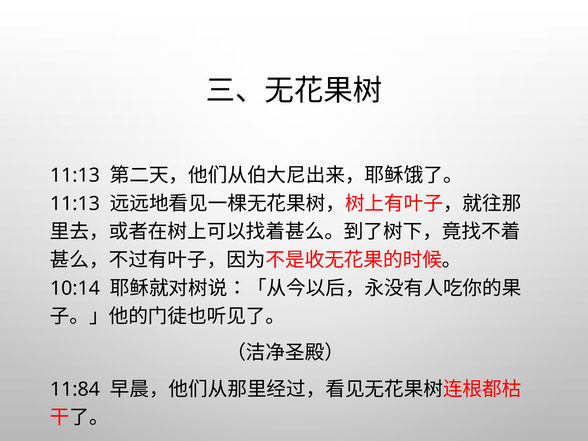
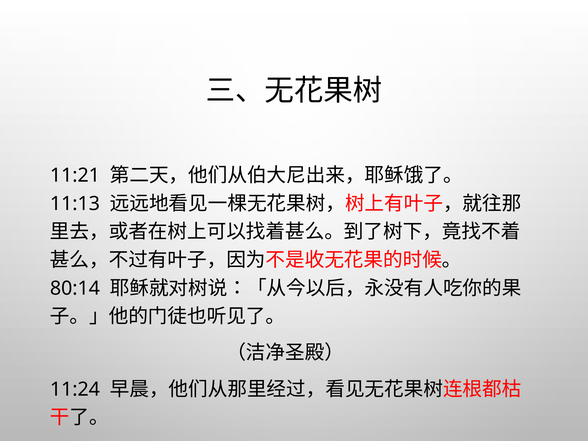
11:13 at (75, 175): 11:13 -> 11:21
10:14: 10:14 -> 80:14
11:84: 11:84 -> 11:24
